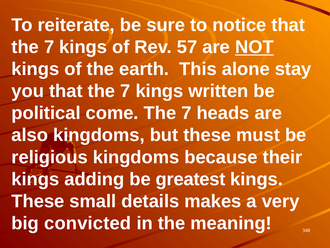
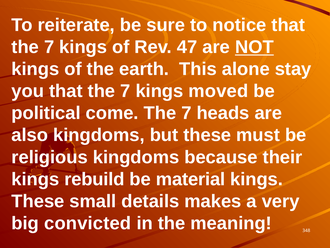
57: 57 -> 47
written: written -> moved
adding: adding -> rebuild
greatest: greatest -> material
